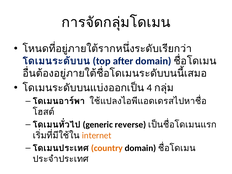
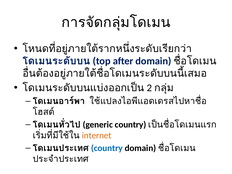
4: 4 -> 2
generic reverse: reverse -> country
country at (107, 148) colour: orange -> blue
